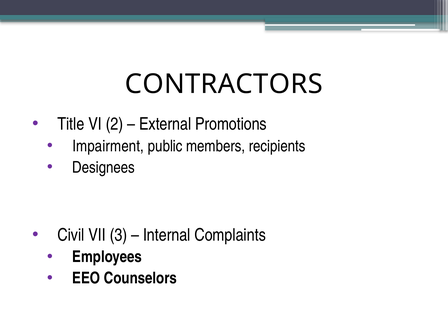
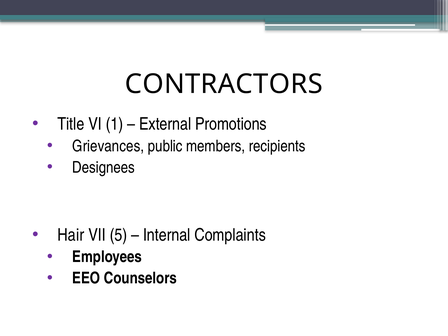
2: 2 -> 1
Impairment: Impairment -> Grievances
Civil: Civil -> Hair
3: 3 -> 5
